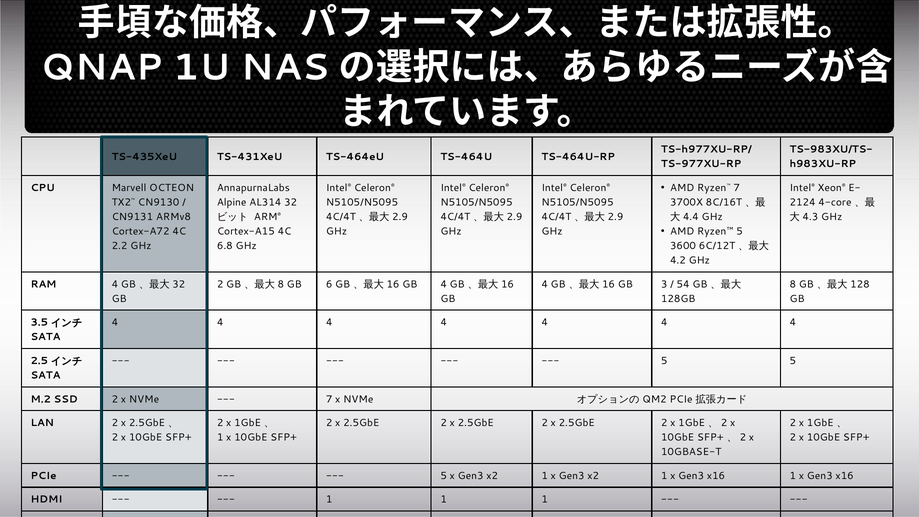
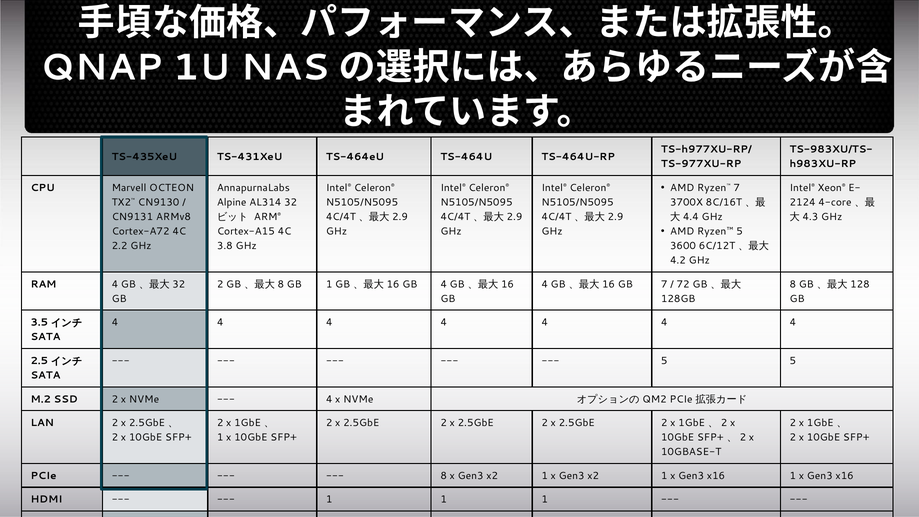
6.8: 6.8 -> 3.8
GB 6: 6 -> 1
GB 3: 3 -> 7
54: 54 -> 72
7 at (329, 399): 7 -> 4
5 at (444, 476): 5 -> 8
